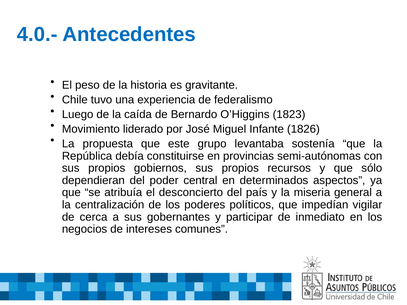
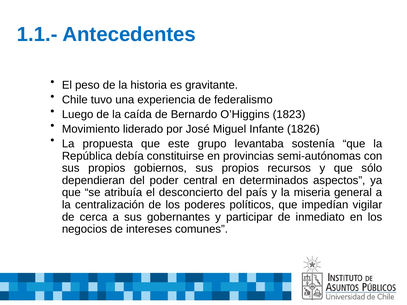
4.0.-: 4.0.- -> 1.1.-
